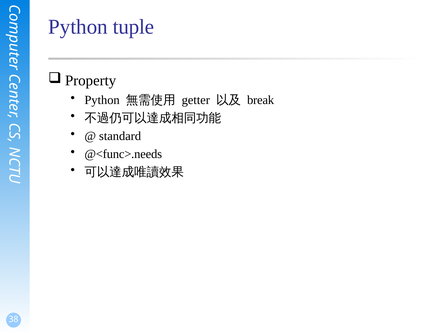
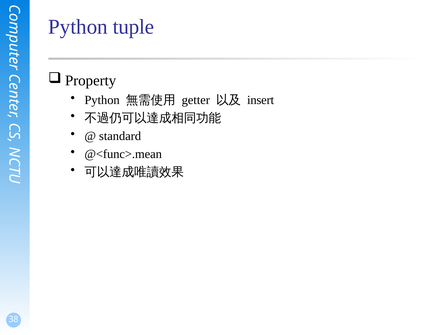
break: break -> insert
@<func>.needs: @<func>.needs -> @<func>.mean
